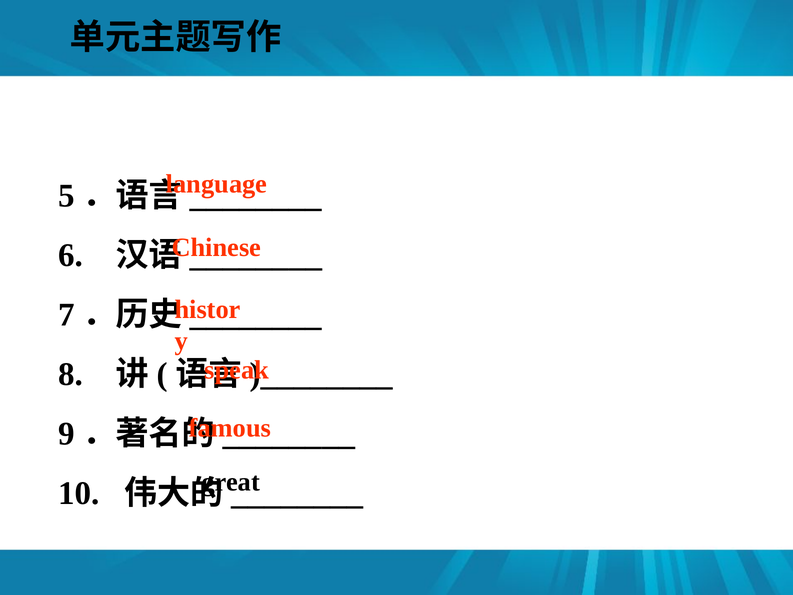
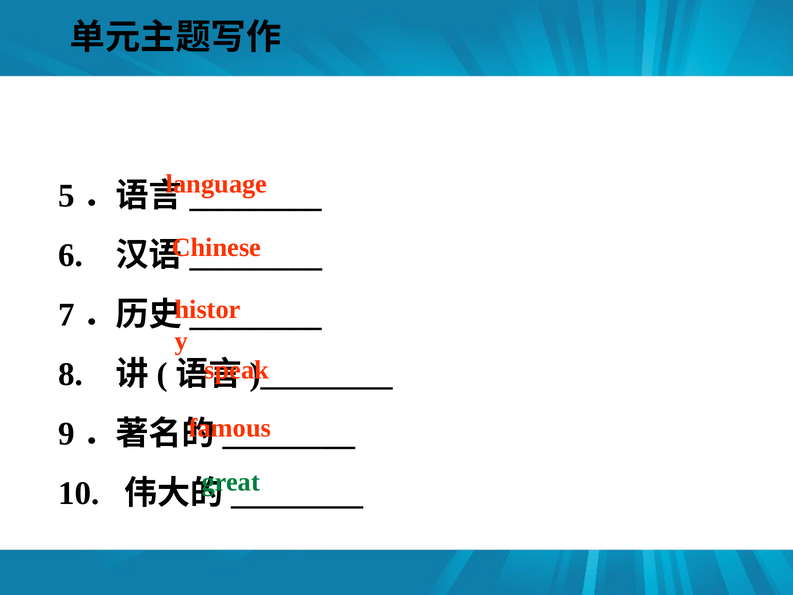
great colour: black -> green
